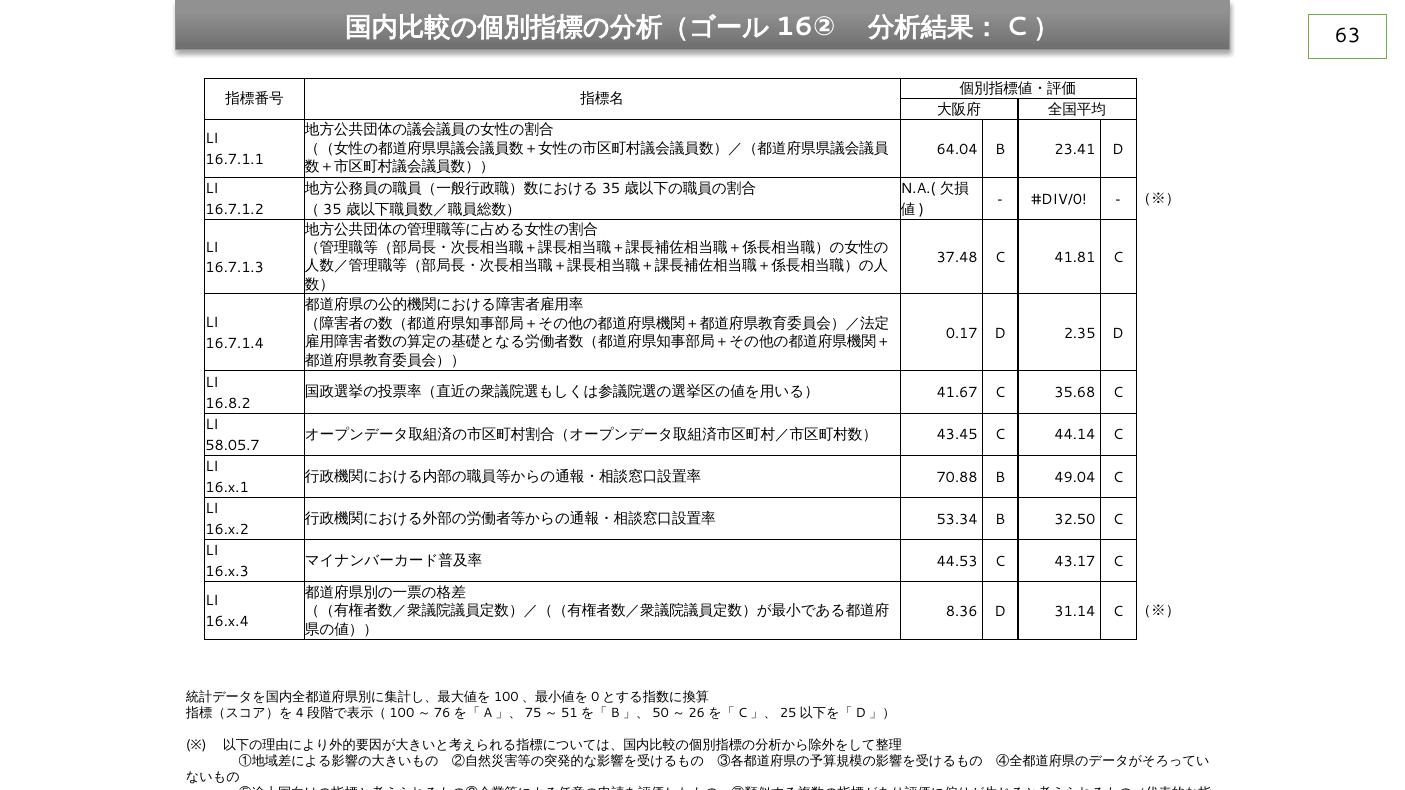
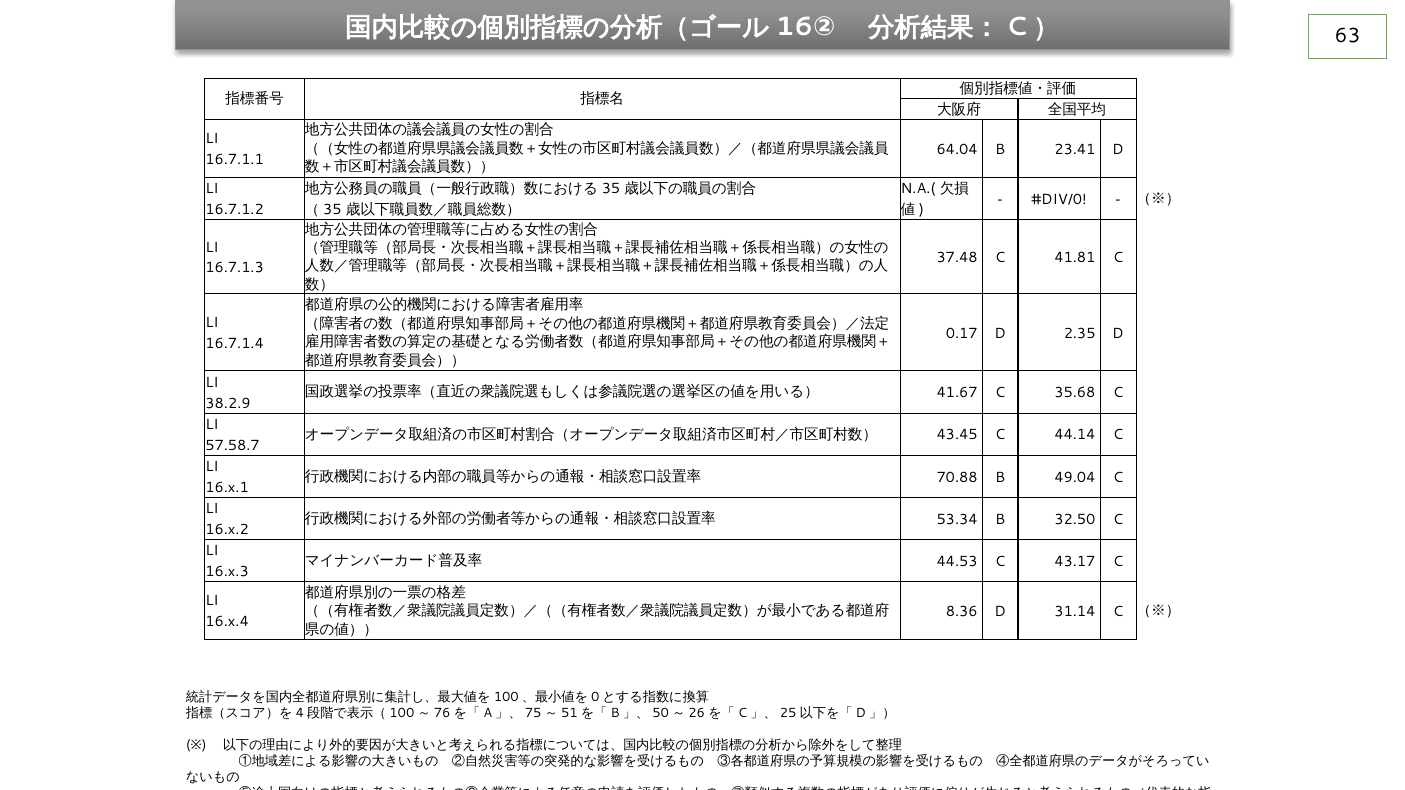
16.8.2: 16.8.2 -> 38.2.9
58.05.7: 58.05.7 -> 57.58.7
